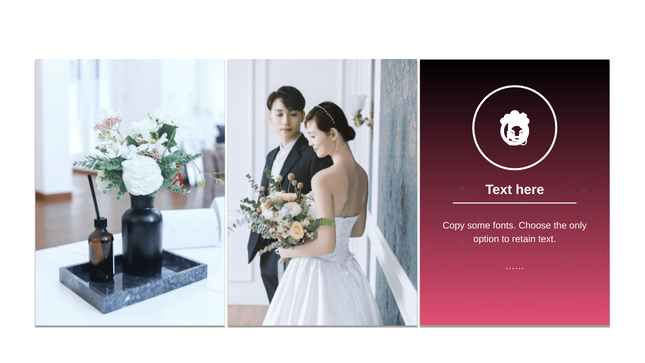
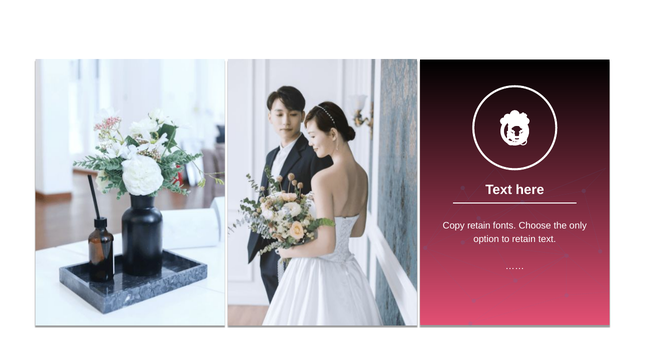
Copy some: some -> retain
